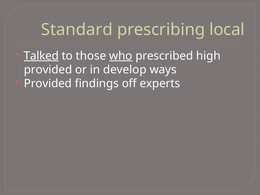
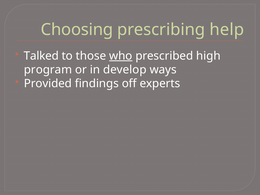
Standard: Standard -> Choosing
local: local -> help
Talked underline: present -> none
provided at (48, 70): provided -> program
